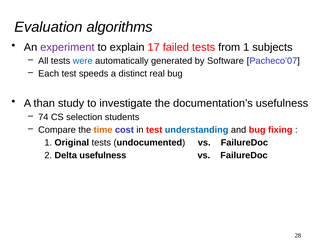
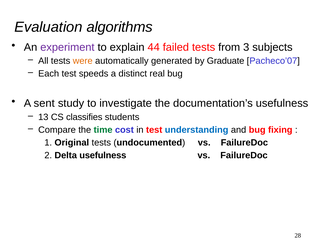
17: 17 -> 44
from 1: 1 -> 3
were colour: blue -> orange
Software: Software -> Graduate
than: than -> sent
74: 74 -> 13
selection: selection -> classifies
time colour: orange -> green
